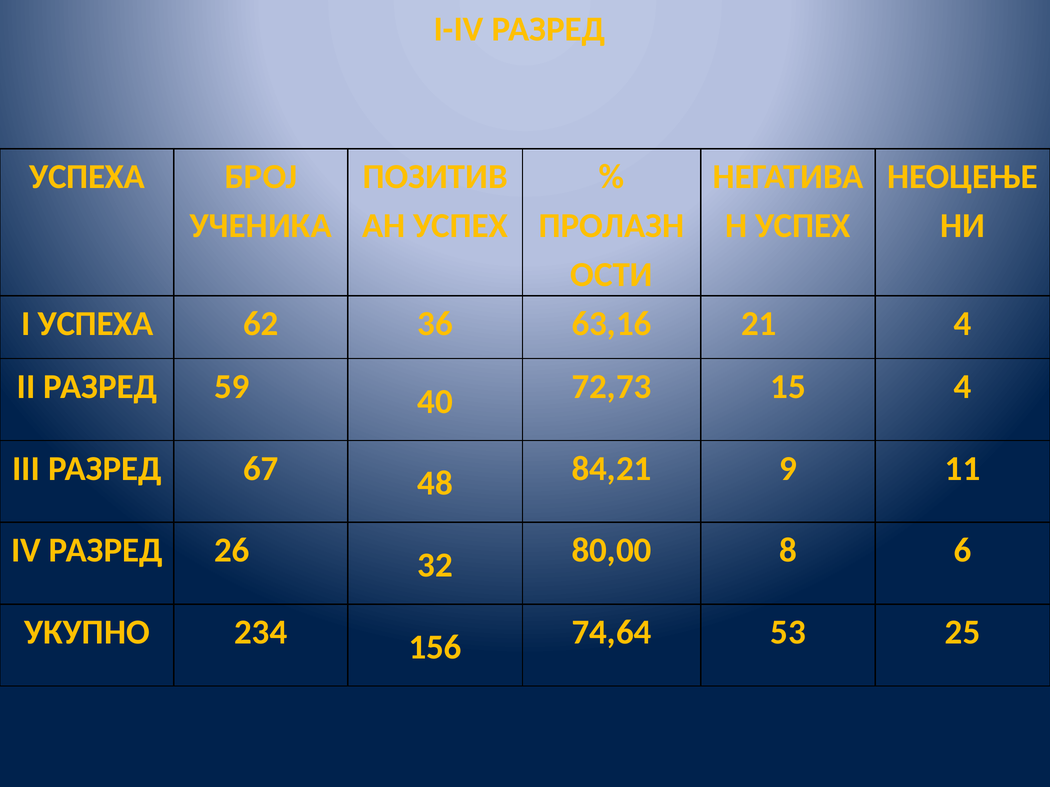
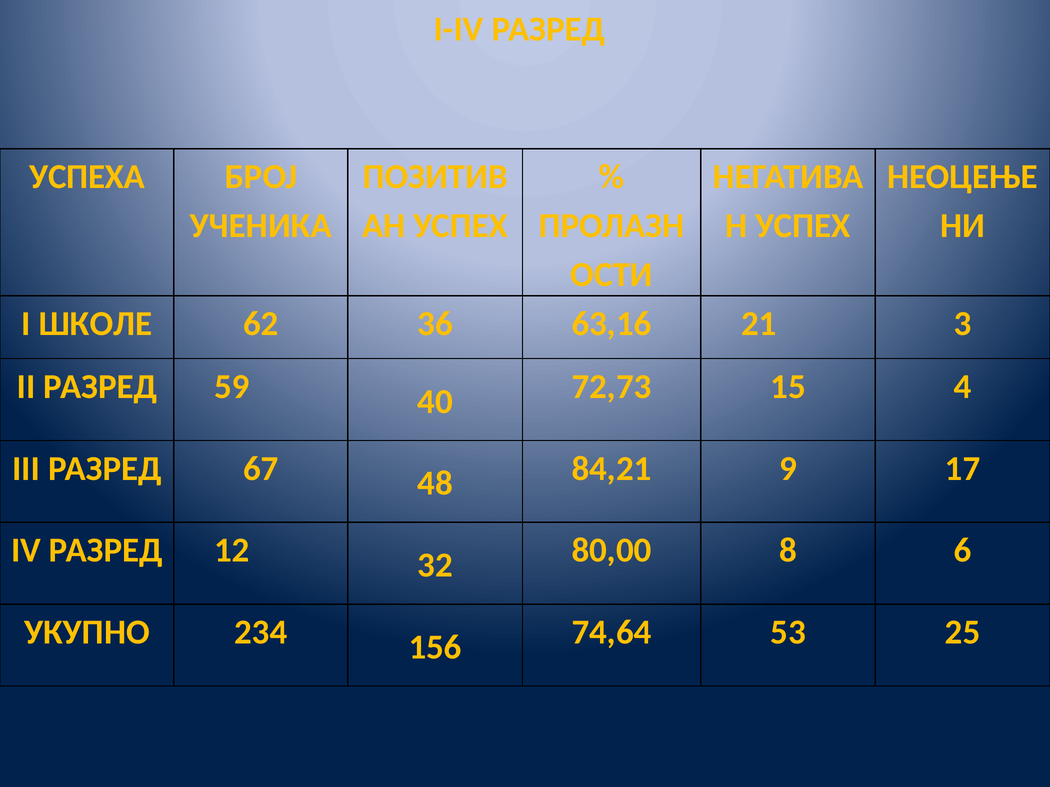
I УСПЕХА: УСПЕХА -> ШКОЛЕ
21 4: 4 -> 3
11: 11 -> 17
26: 26 -> 12
